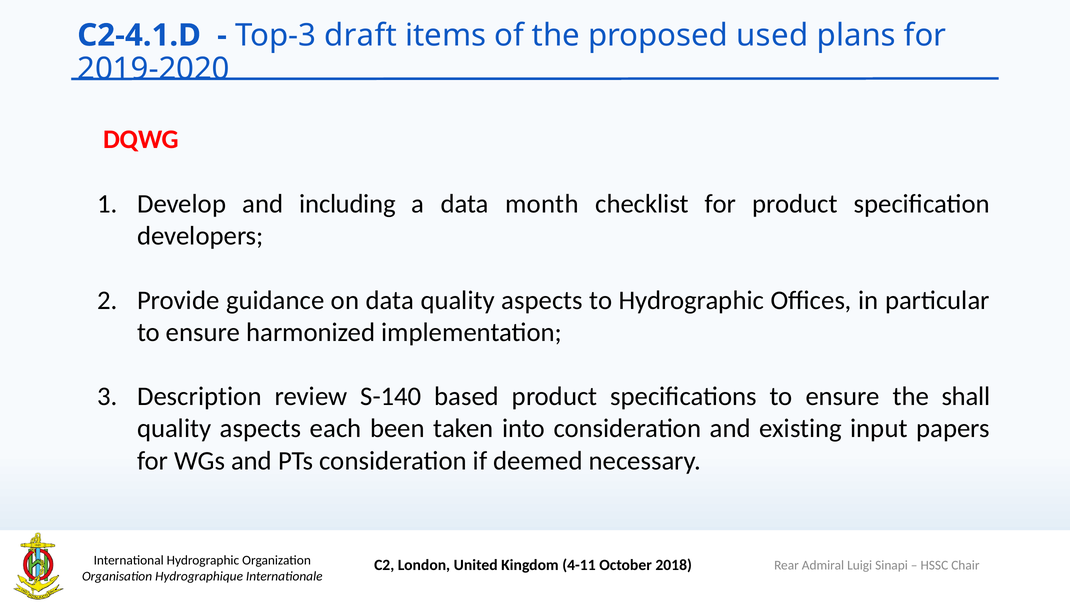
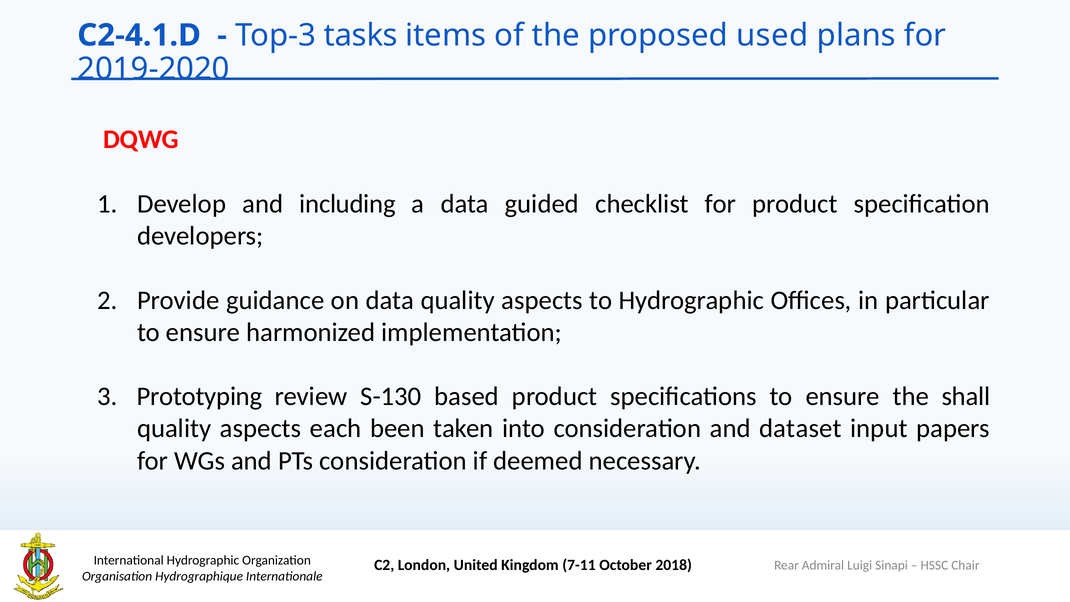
draft: draft -> tasks
month: month -> guided
Description: Description -> Prototyping
S-140: S-140 -> S-130
existing: existing -> dataset
4-11: 4-11 -> 7-11
